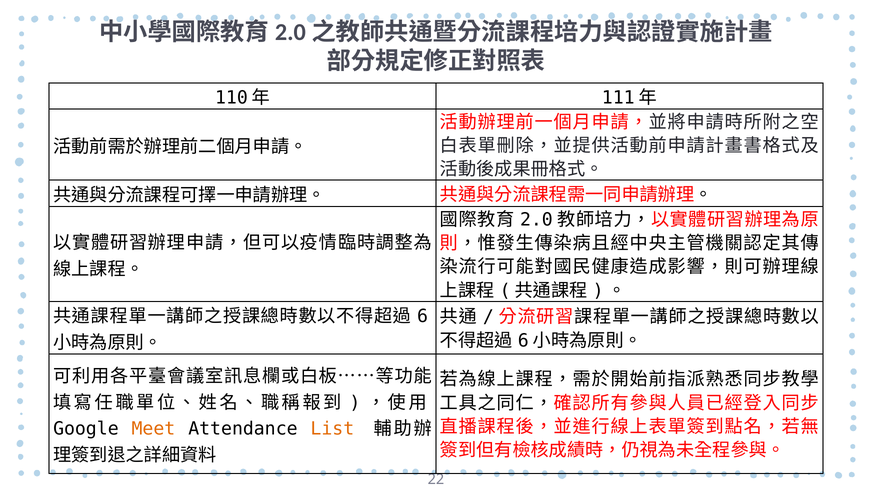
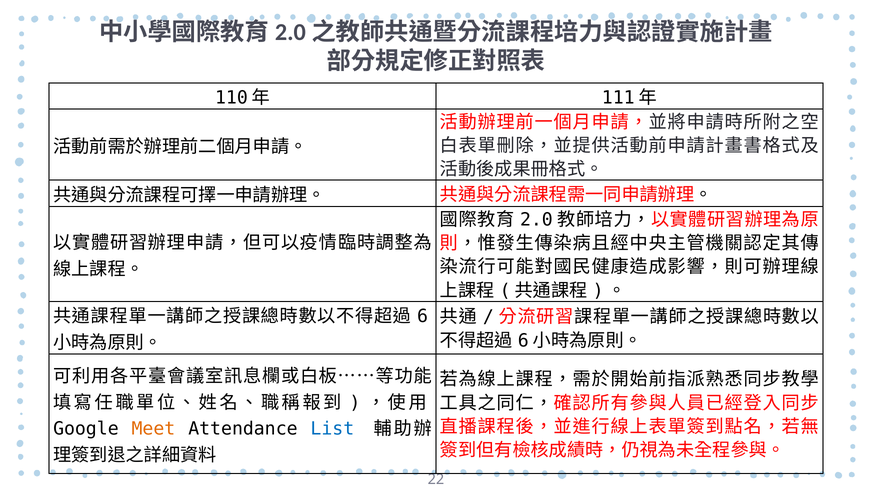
List colour: orange -> blue
